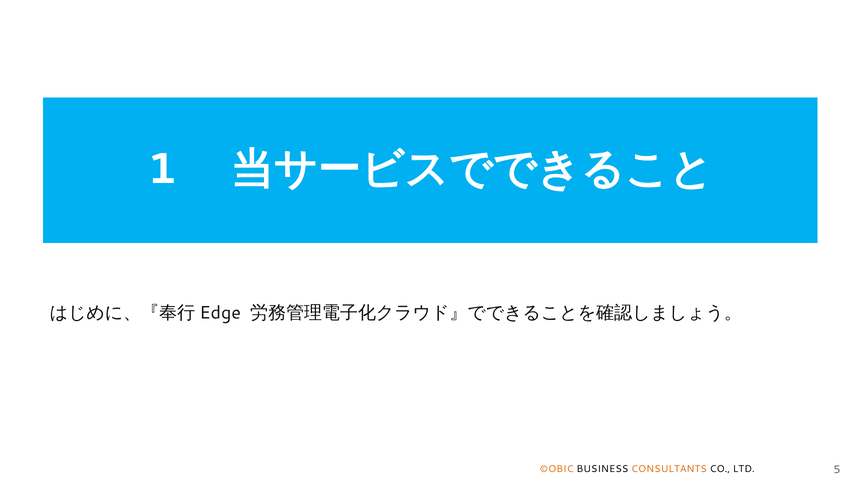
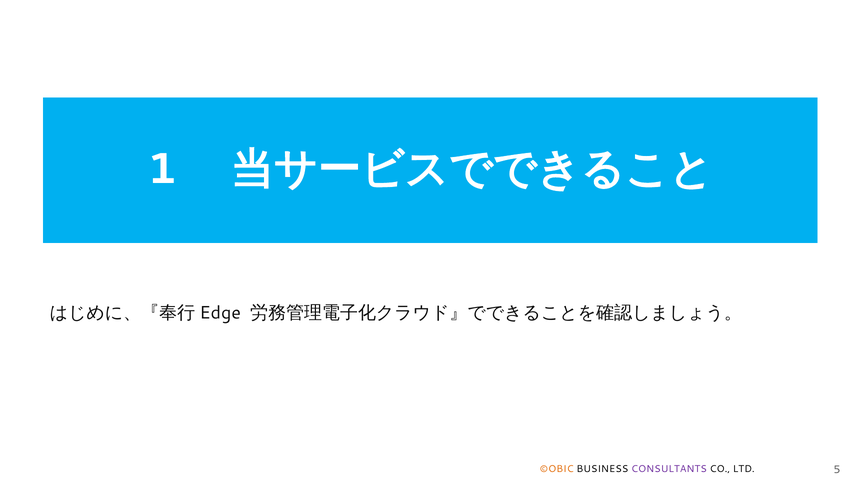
CONSULTANTS colour: orange -> purple
